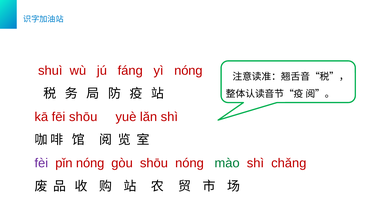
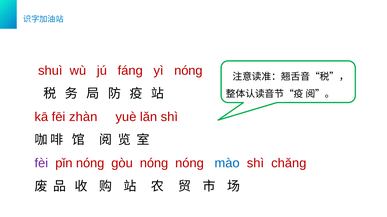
fēi shōu: shōu -> zhàn
ɡòu shōu: shōu -> nónɡ
mào colour: green -> blue
